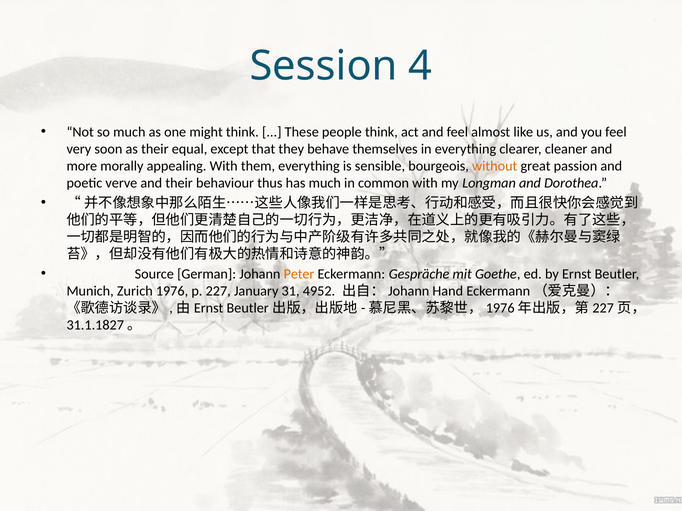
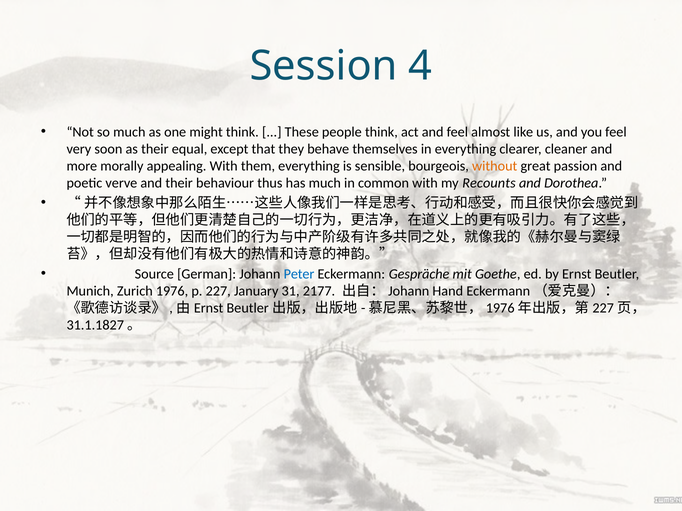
Longman: Longman -> Recounts
Peter colour: orange -> blue
4952: 4952 -> 2177
